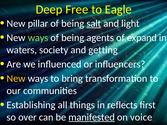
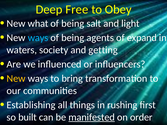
Eagle: Eagle -> Obey
pillar: pillar -> what
salt underline: present -> none
ways at (38, 38) colour: light green -> light blue
reflects: reflects -> rushing
over: over -> built
voice: voice -> order
